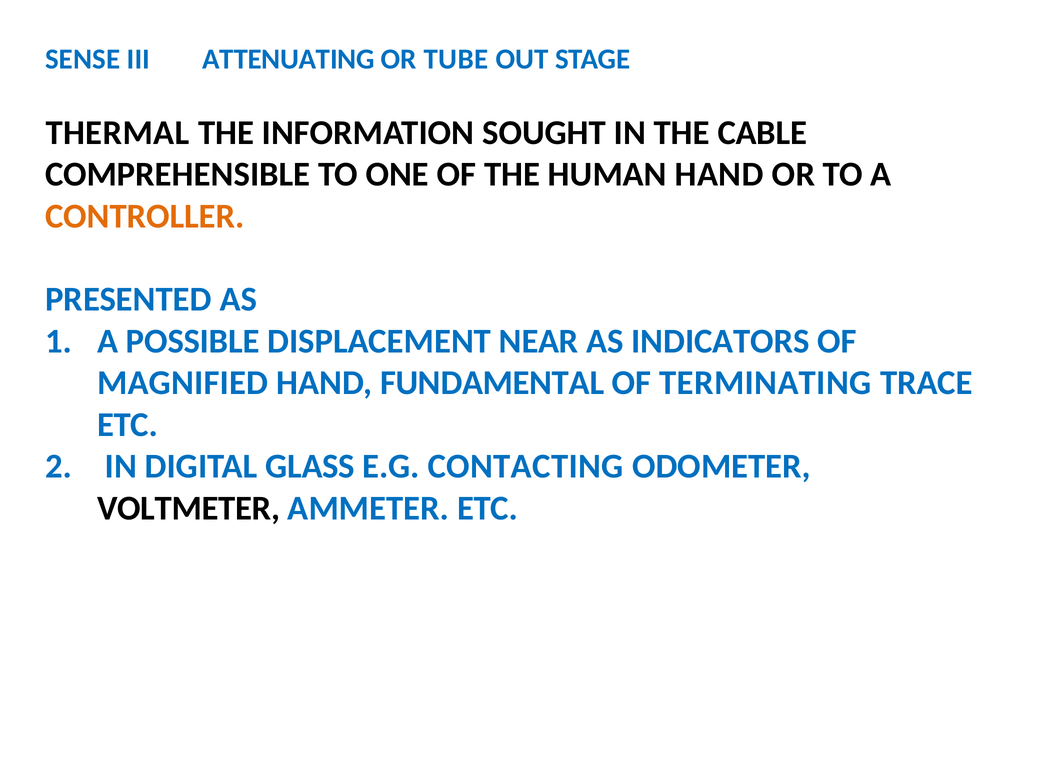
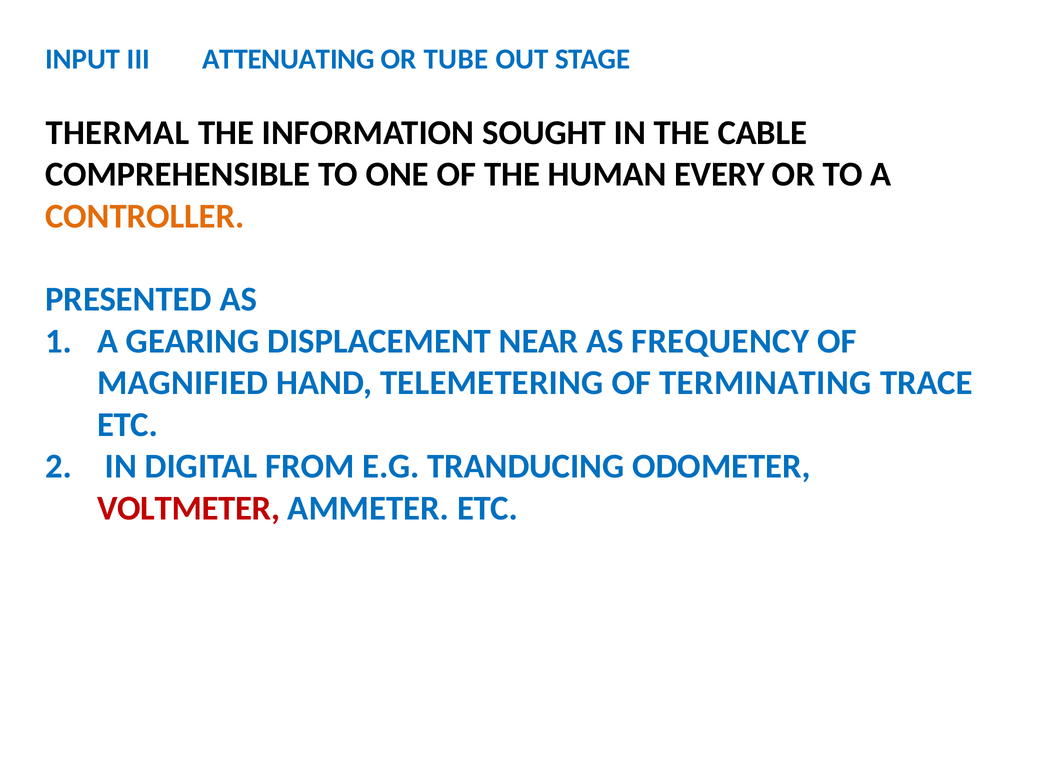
SENSE: SENSE -> INPUT
HUMAN HAND: HAND -> EVERY
POSSIBLE: POSSIBLE -> GEARING
INDICATORS: INDICATORS -> FREQUENCY
FUNDAMENTAL: FUNDAMENTAL -> TELEMETERING
GLASS: GLASS -> FROM
CONTACTING: CONTACTING -> TRANDUCING
VOLTMETER colour: black -> red
